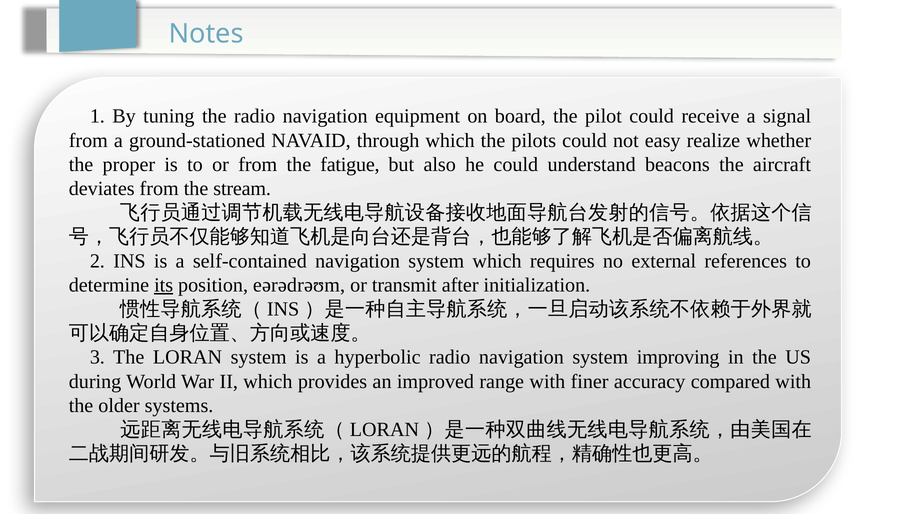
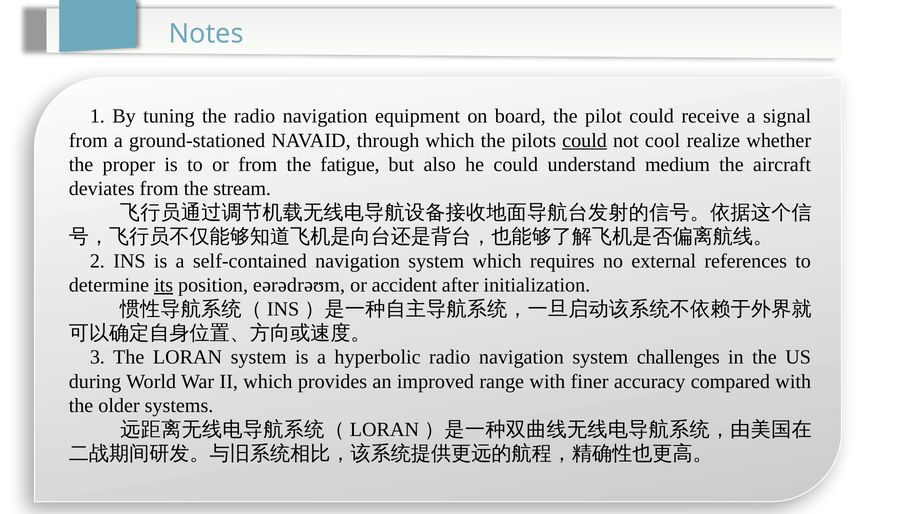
could at (585, 140) underline: none -> present
easy: easy -> cool
beacons: beacons -> medium
transmit: transmit -> accident
improving: improving -> challenges
